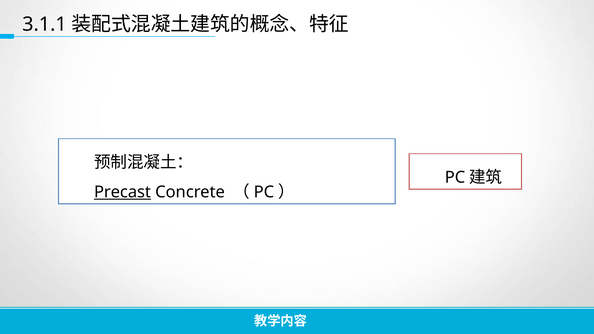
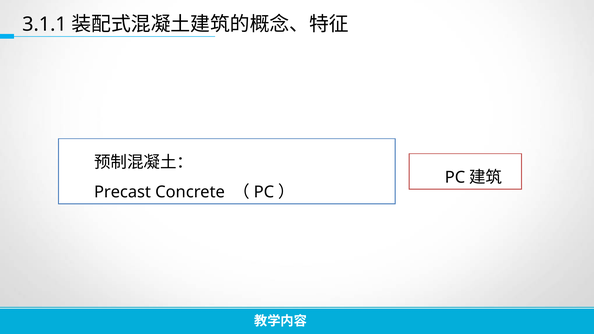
Precast underline: present -> none
